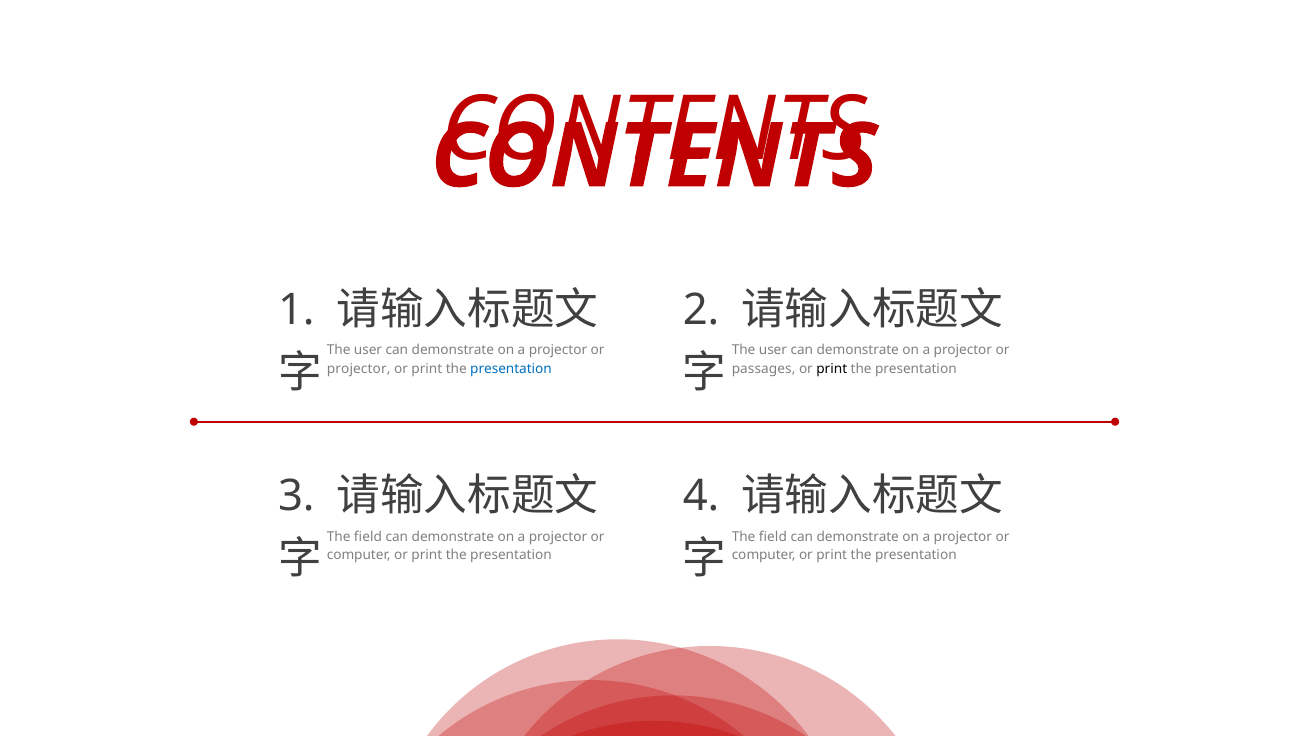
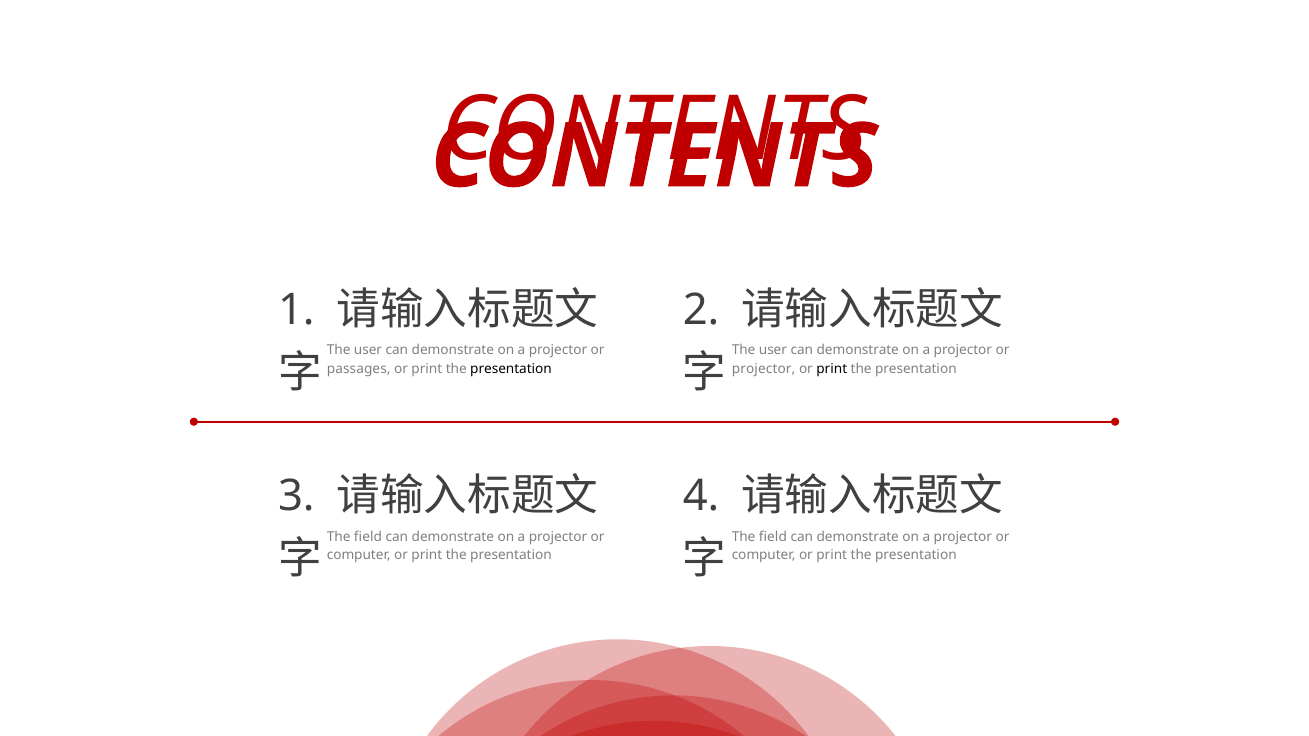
projector at (359, 369): projector -> passages
presentation at (511, 369) colour: blue -> black
passages at (764, 369): passages -> projector
